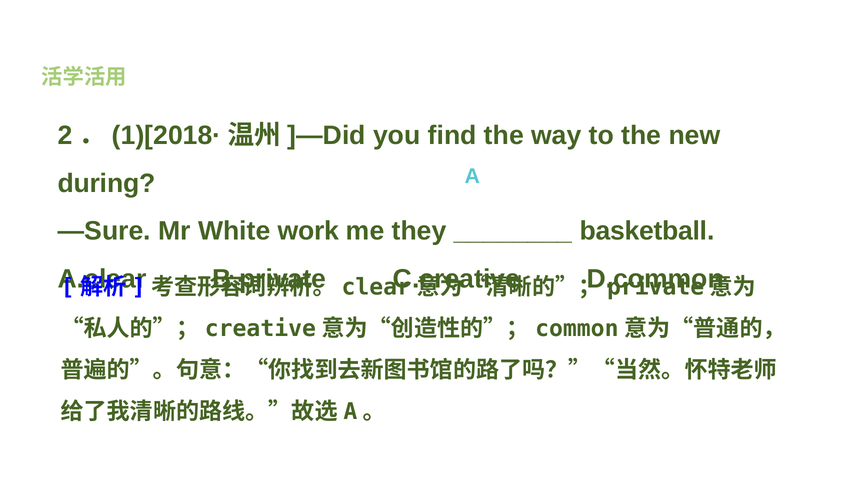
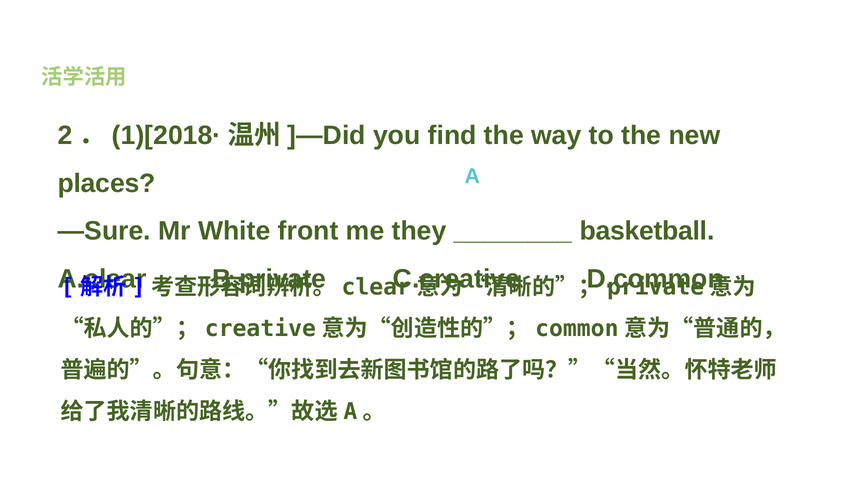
during: during -> places
work: work -> front
